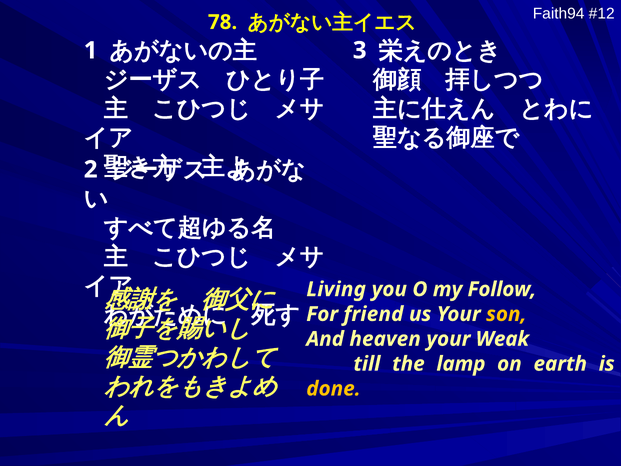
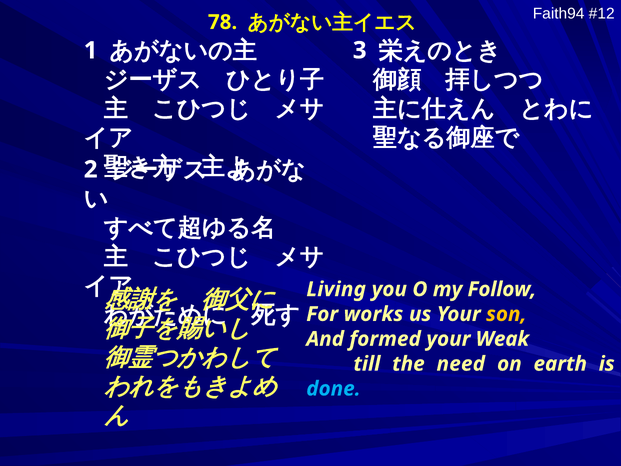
friend: friend -> works
heaven: heaven -> formed
lamp: lamp -> need
done colour: yellow -> light blue
